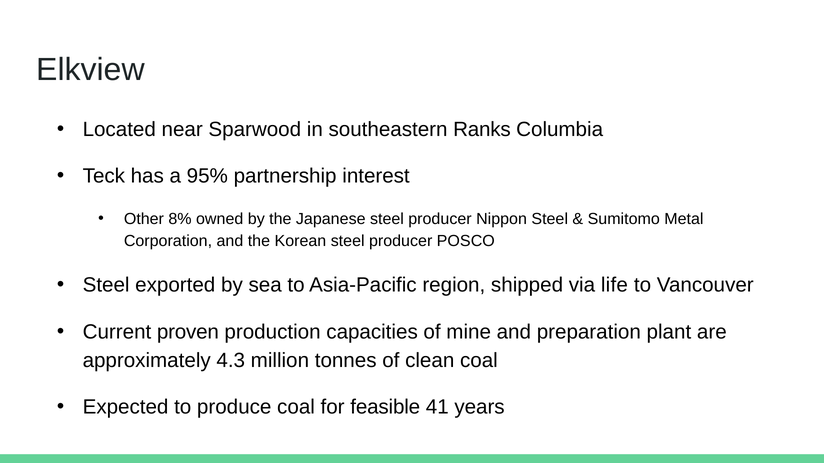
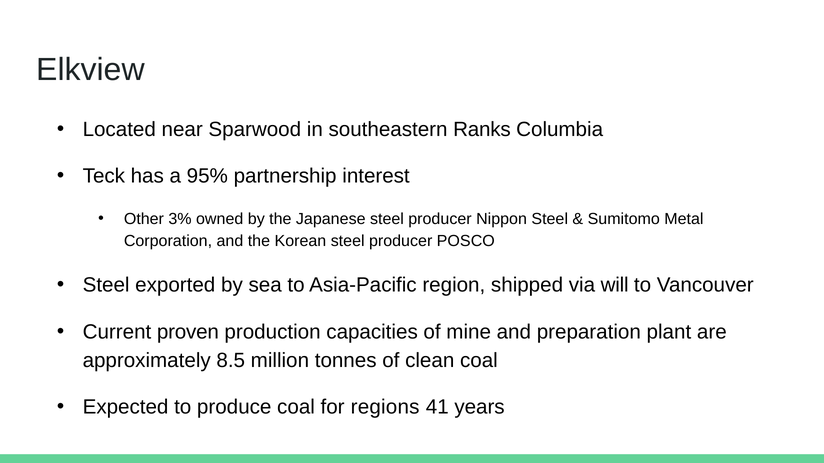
8%: 8% -> 3%
life: life -> will
4.3: 4.3 -> 8.5
feasible: feasible -> regions
